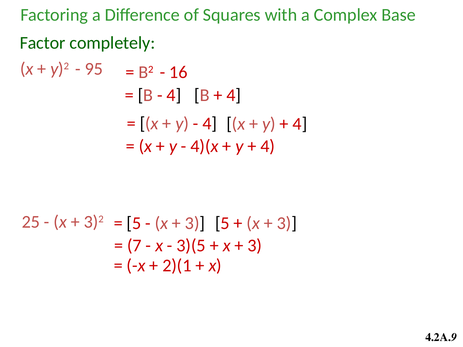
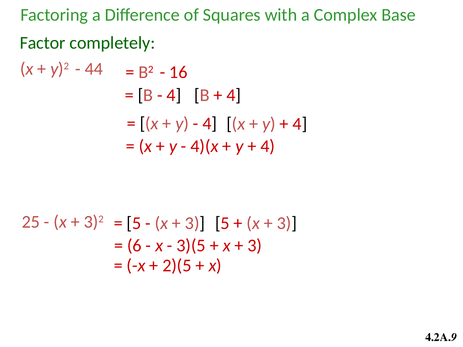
95: 95 -> 44
7: 7 -> 6
2)(1: 2)(1 -> 2)(5
